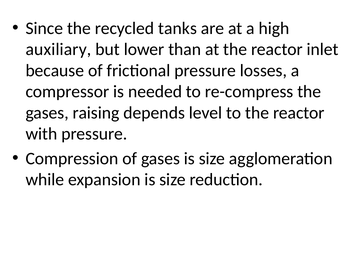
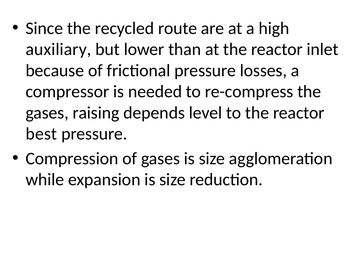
tanks: tanks -> route
with: with -> best
